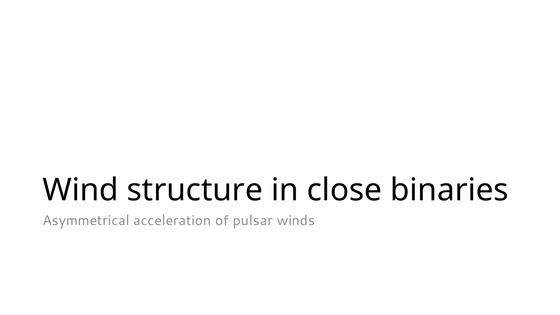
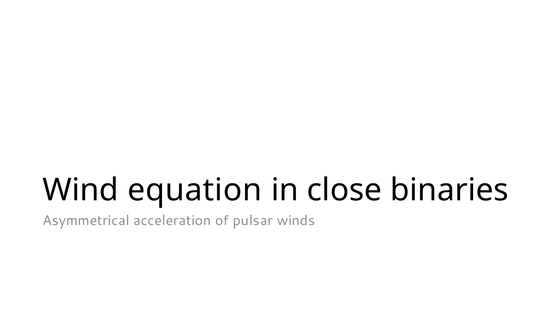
structure: structure -> equation
